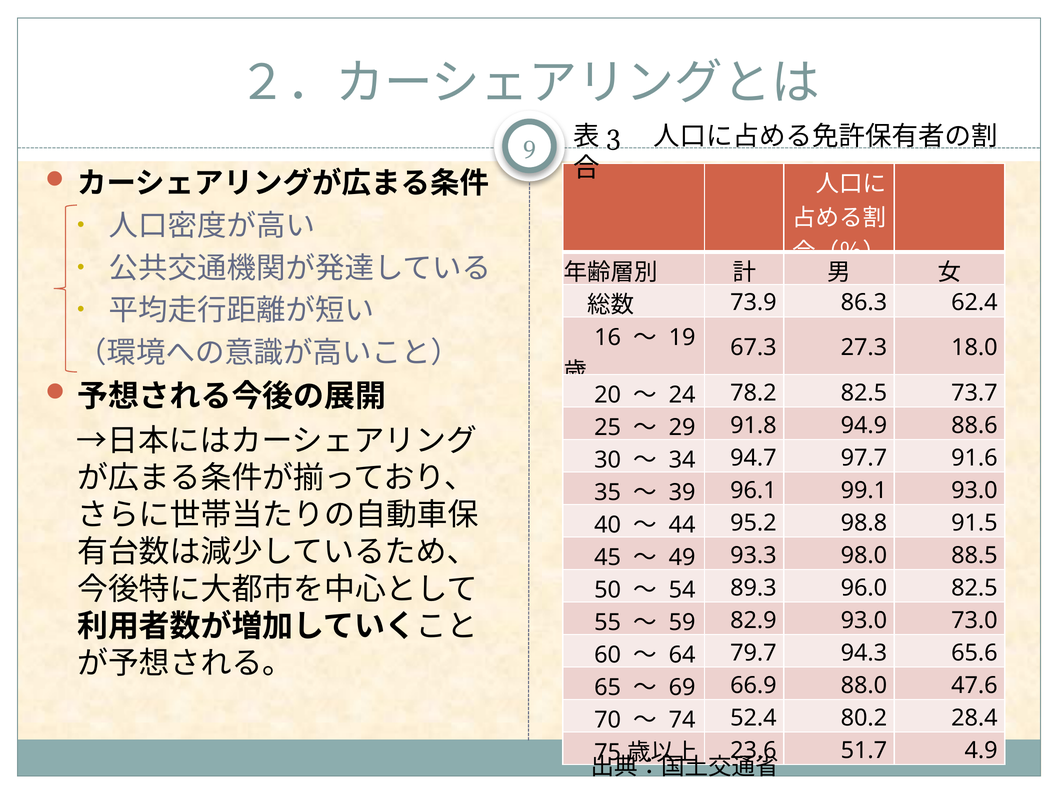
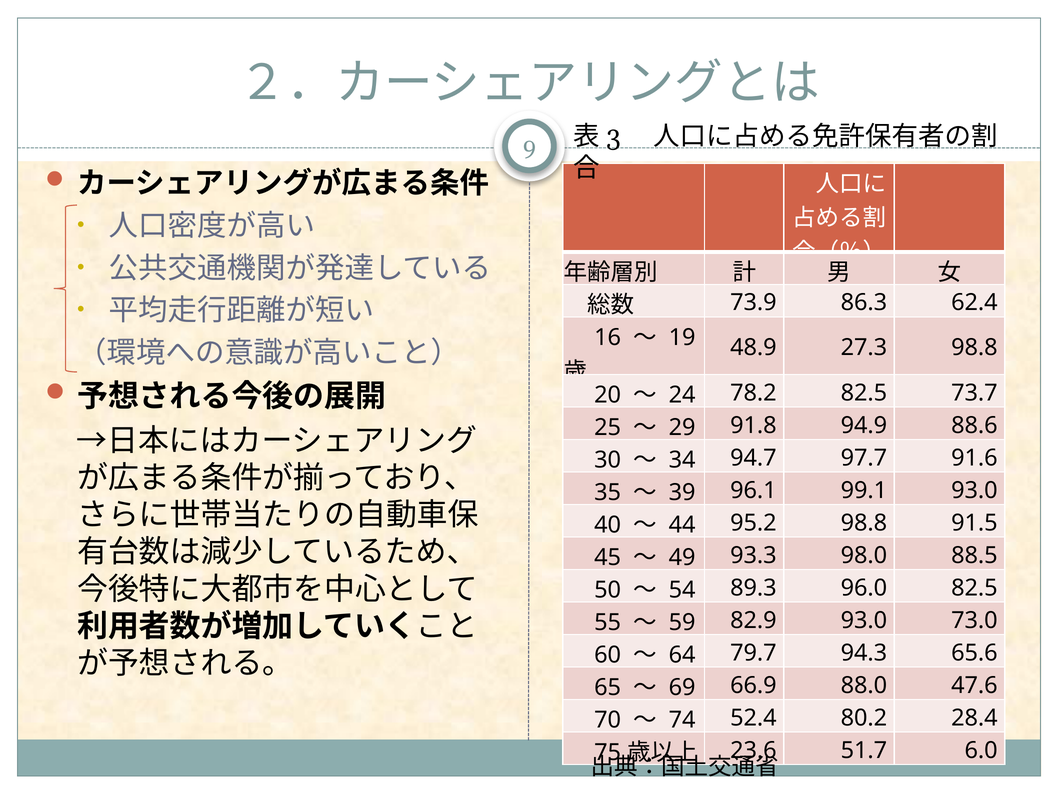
67.3: 67.3 -> 48.9
27.3 18.0: 18.0 -> 98.8
4.9: 4.9 -> 6.0
